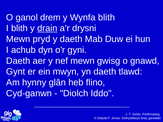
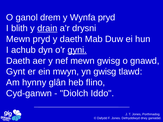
Wynfa blith: blith -> pryd
gyni underline: none -> present
yn daeth: daeth -> gwisg
